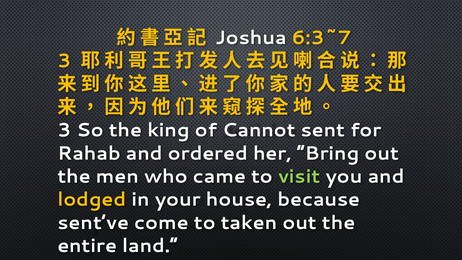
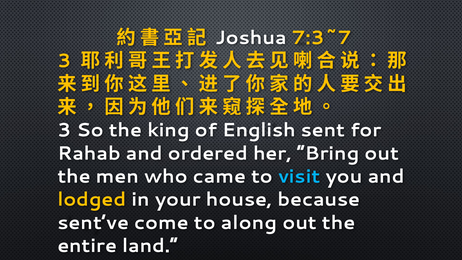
6:3~7: 6:3~7 -> 7:3~7
Cannot: Cannot -> English
visit colour: light green -> light blue
taken: taken -> along
